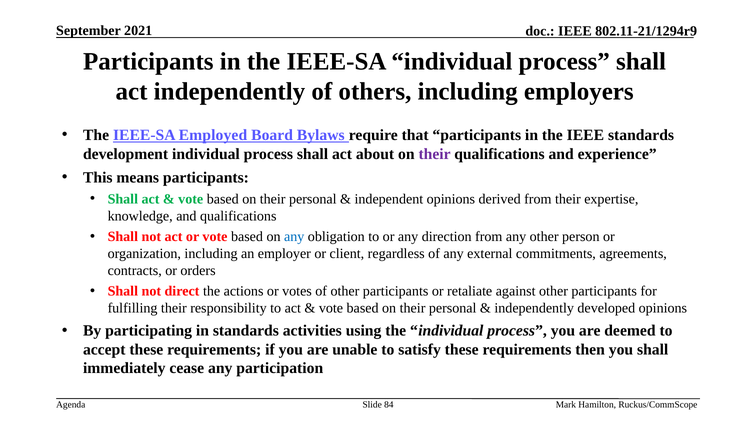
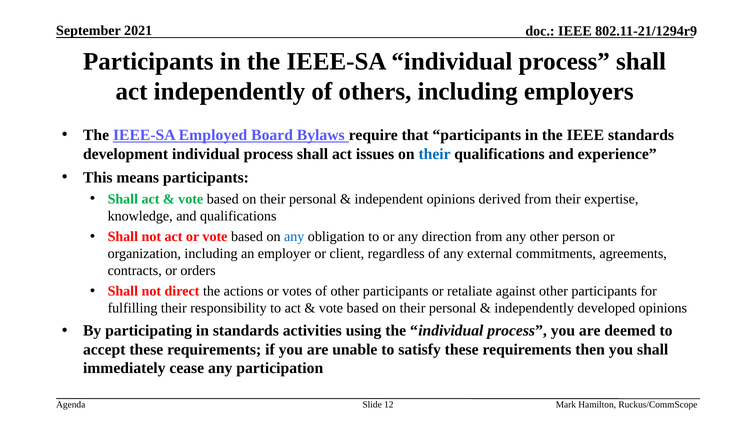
about: about -> issues
their at (435, 154) colour: purple -> blue
84: 84 -> 12
